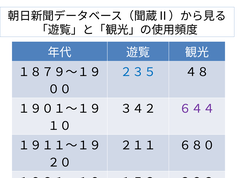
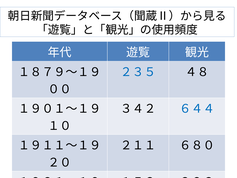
６４４ colour: purple -> blue
